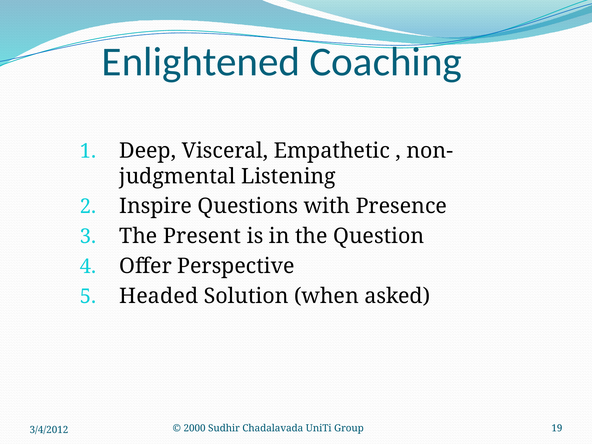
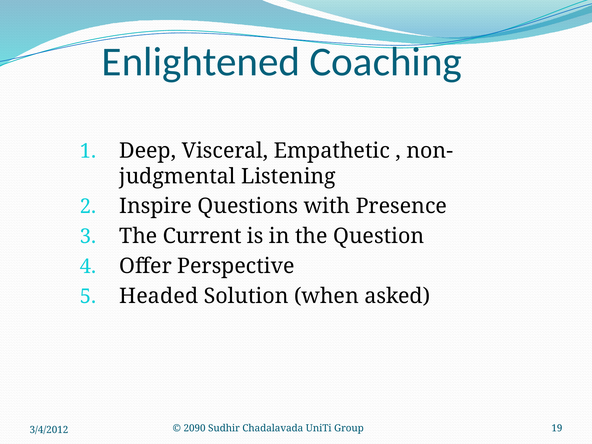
Present: Present -> Current
2000: 2000 -> 2090
